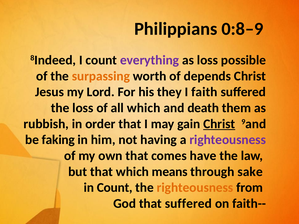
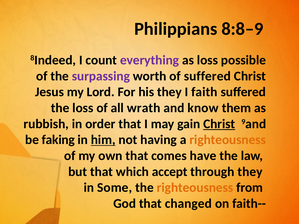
0:8–9: 0:8–9 -> 8:8–9
surpassing colour: orange -> purple
of depends: depends -> suffered
all which: which -> wrath
death: death -> know
him underline: none -> present
righteousness at (228, 140) colour: purple -> orange
means: means -> accept
through sake: sake -> they
in Count: Count -> Some
that suffered: suffered -> changed
